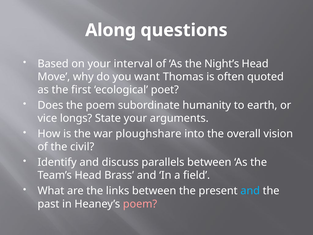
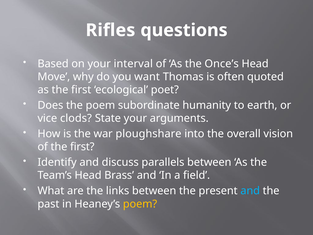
Along: Along -> Rifles
Night’s: Night’s -> Once’s
longs: longs -> clods
of the civil: civil -> first
poem at (140, 204) colour: pink -> yellow
